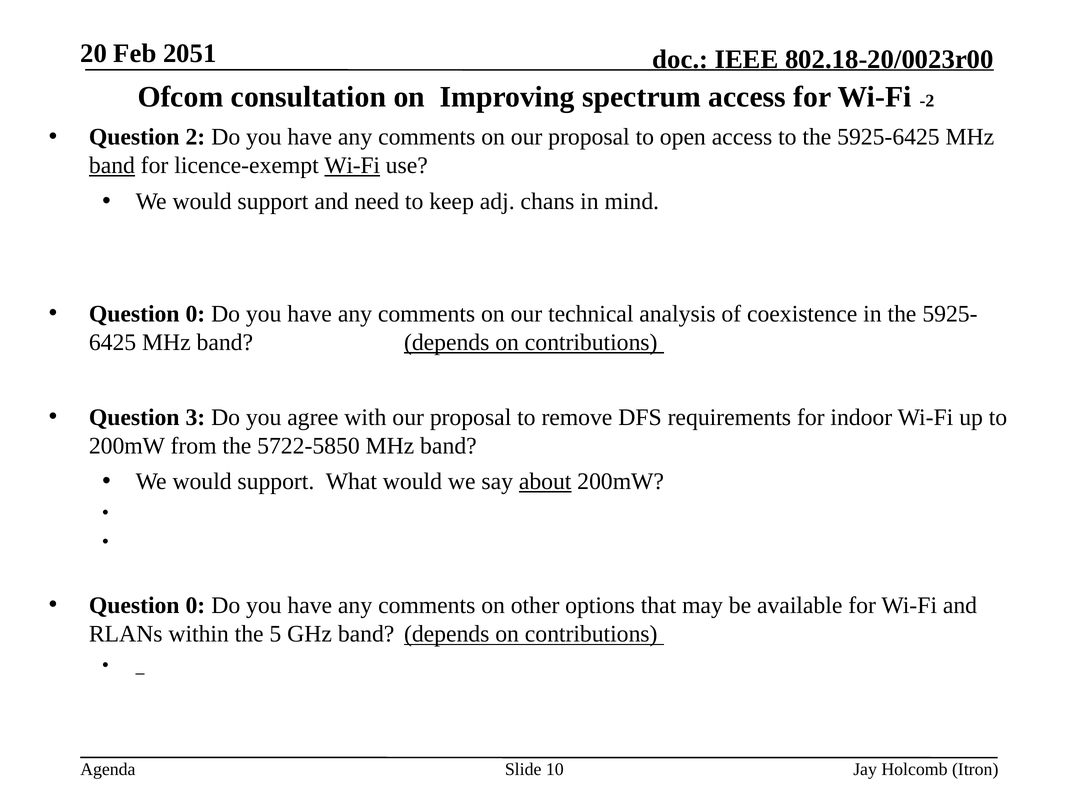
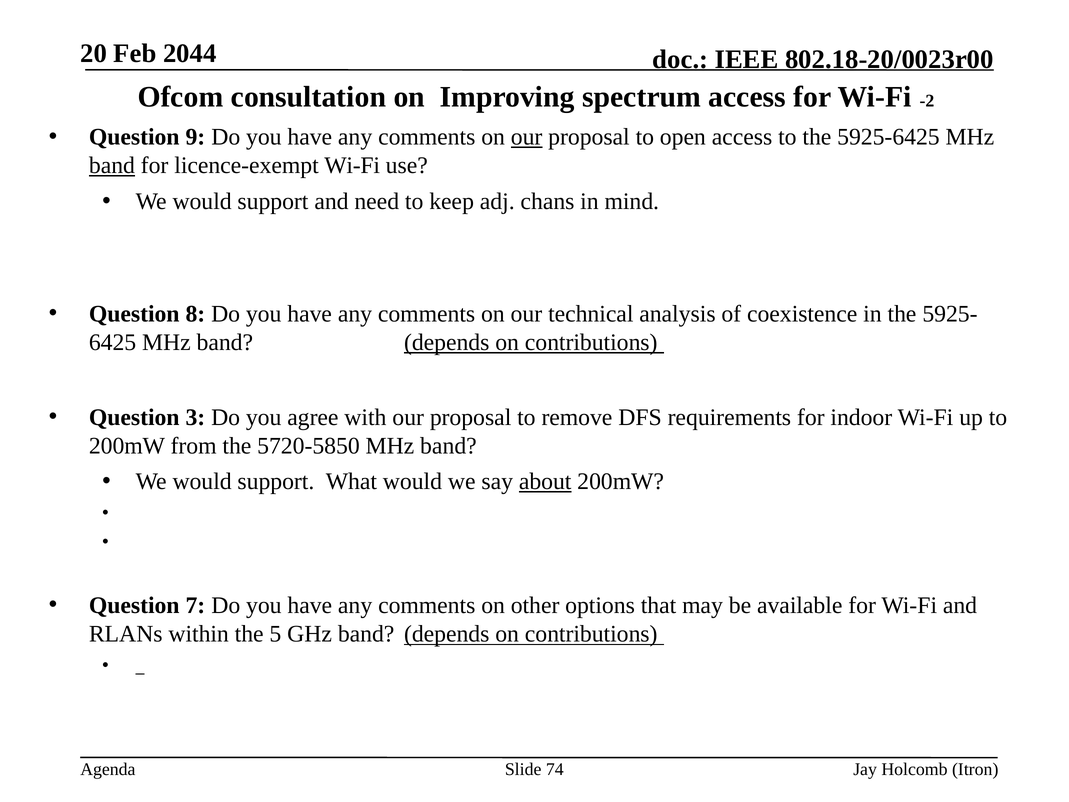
2051: 2051 -> 2044
2: 2 -> 9
our at (527, 137) underline: none -> present
Wi-Fi at (352, 166) underline: present -> none
0 at (195, 314): 0 -> 8
5722-5850: 5722-5850 -> 5720-5850
0 at (195, 605): 0 -> 7
10: 10 -> 74
